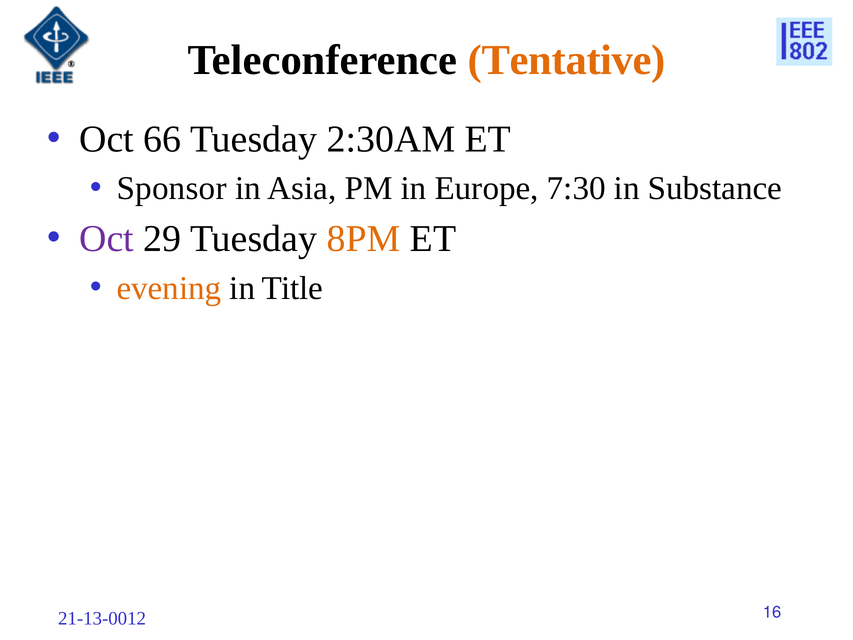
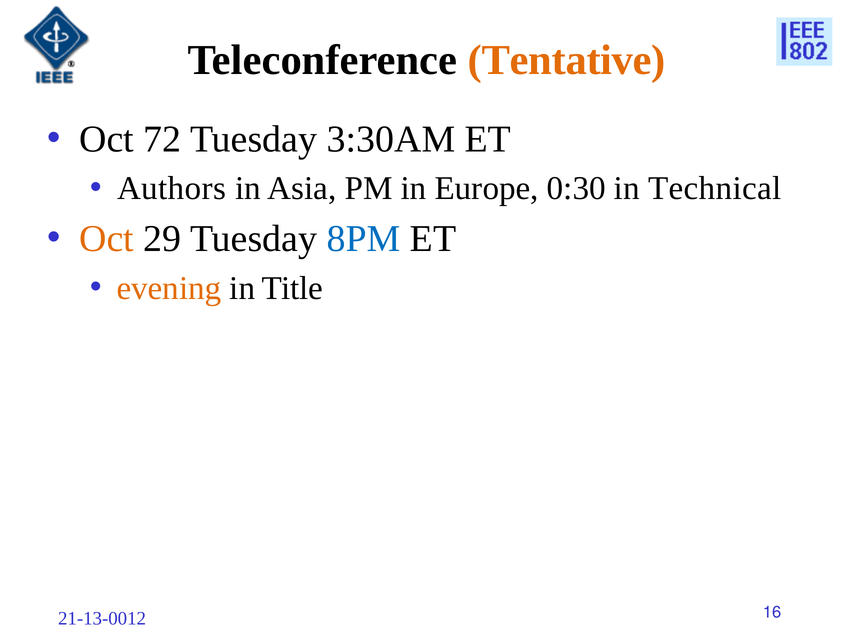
66: 66 -> 72
2:30AM: 2:30AM -> 3:30AM
Sponsor: Sponsor -> Authors
7:30: 7:30 -> 0:30
Substance: Substance -> Technical
Oct at (107, 239) colour: purple -> orange
8PM colour: orange -> blue
